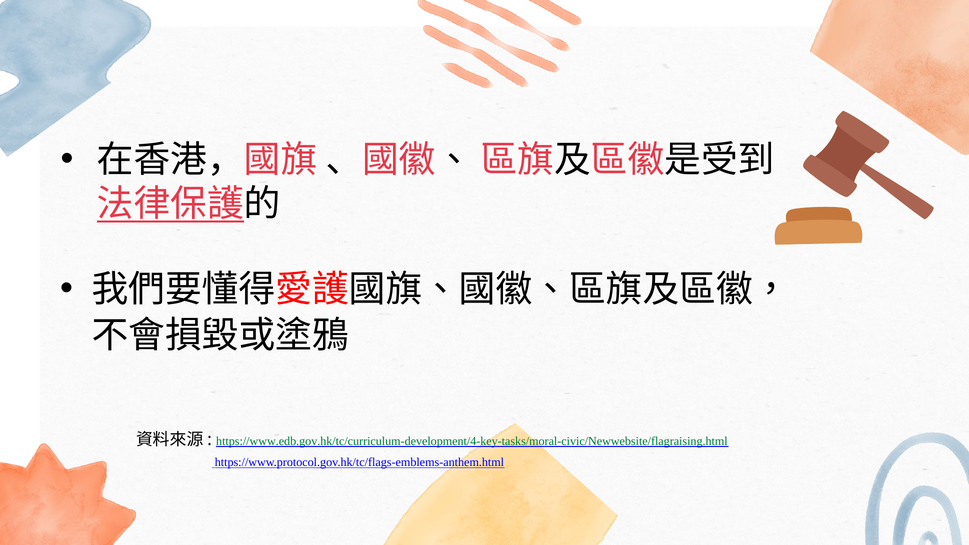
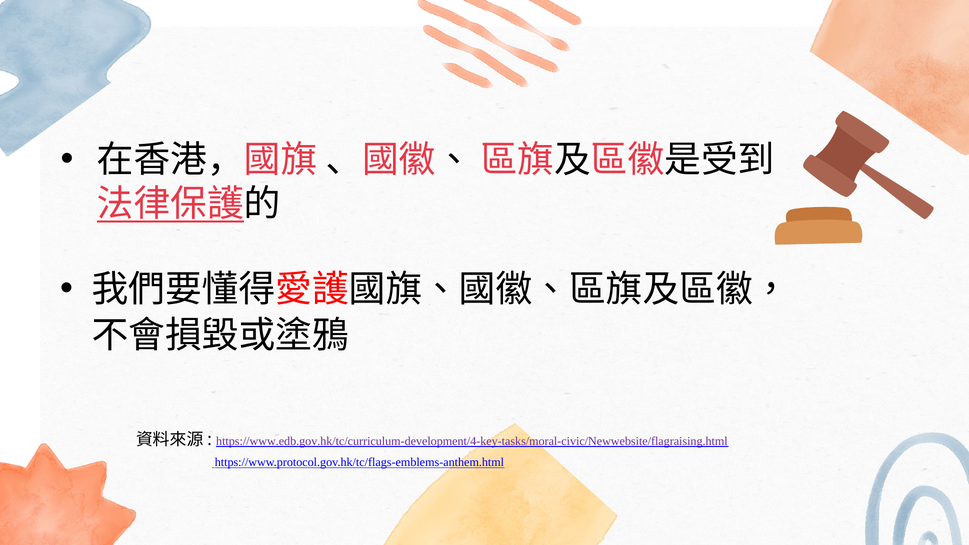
https://www.edb.gov.hk/tc/curriculum-development/4-key-tasks/moral-civic/Newwebsite/flagraising.html colour: green -> purple
